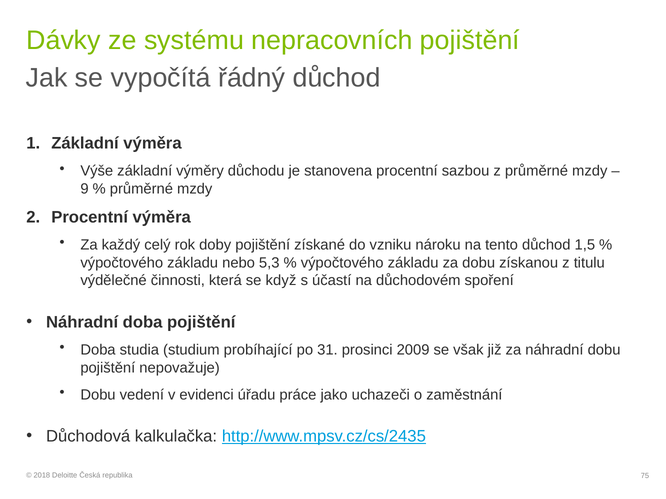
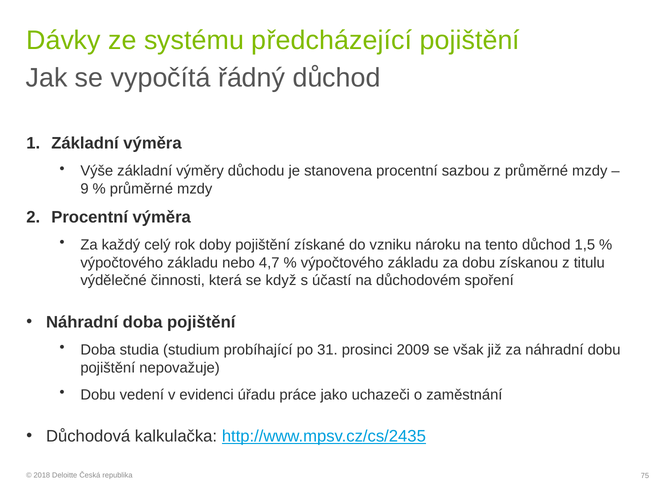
nepracovních: nepracovních -> předcházející
5,3: 5,3 -> 4,7
